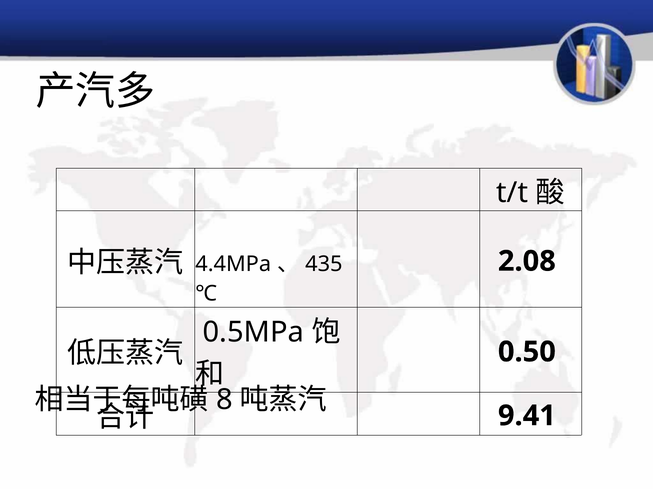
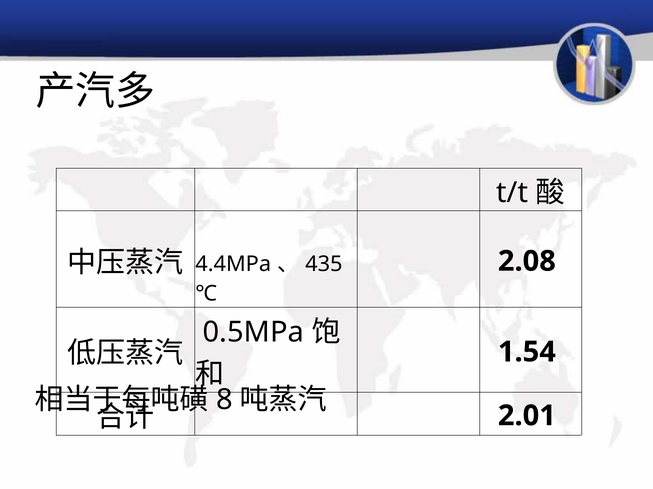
0.50: 0.50 -> 1.54
9.41: 9.41 -> 2.01
